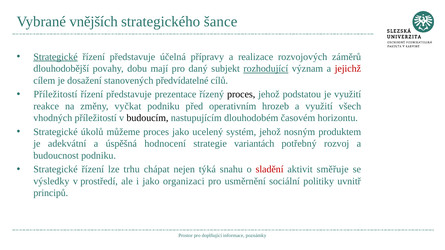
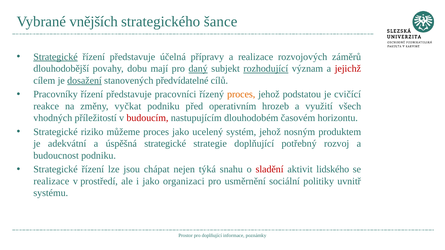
daný underline: none -> present
dosažení underline: none -> present
Příležitostí at (55, 94): Příležitostí -> Pracovníky
prezentace: prezentace -> pracovníci
proces at (241, 94) colour: black -> orange
je využití: využití -> cvičící
budoucím colour: black -> red
úkolů: úkolů -> riziko
úspěšná hodnocení: hodnocení -> strategické
strategie variantách: variantách -> doplňující
trhu: trhu -> jsou
směřuje: směřuje -> lidského
výsledky at (51, 181): výsledky -> realizace
principů: principů -> systému
